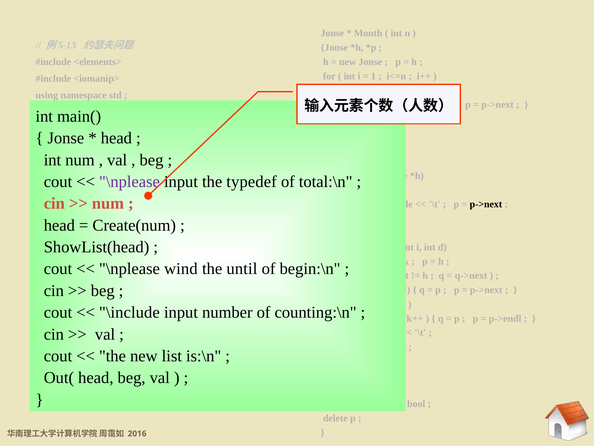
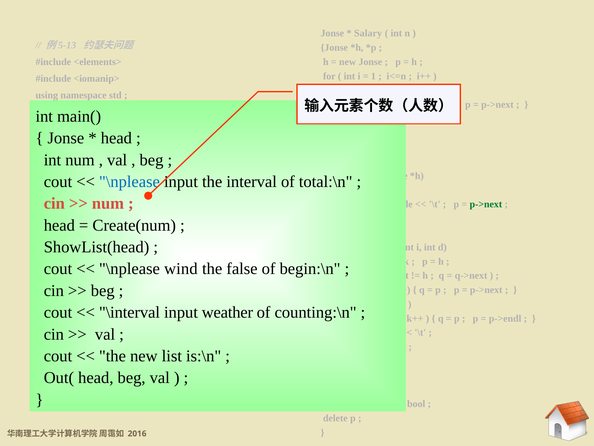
Month: Month -> Salary
\nplease at (129, 181) colour: purple -> blue
the typedef: typedef -> interval
p->next at (486, 204) colour: black -> green
until: until -> false
\include: \include -> \interval
input number: number -> weather
